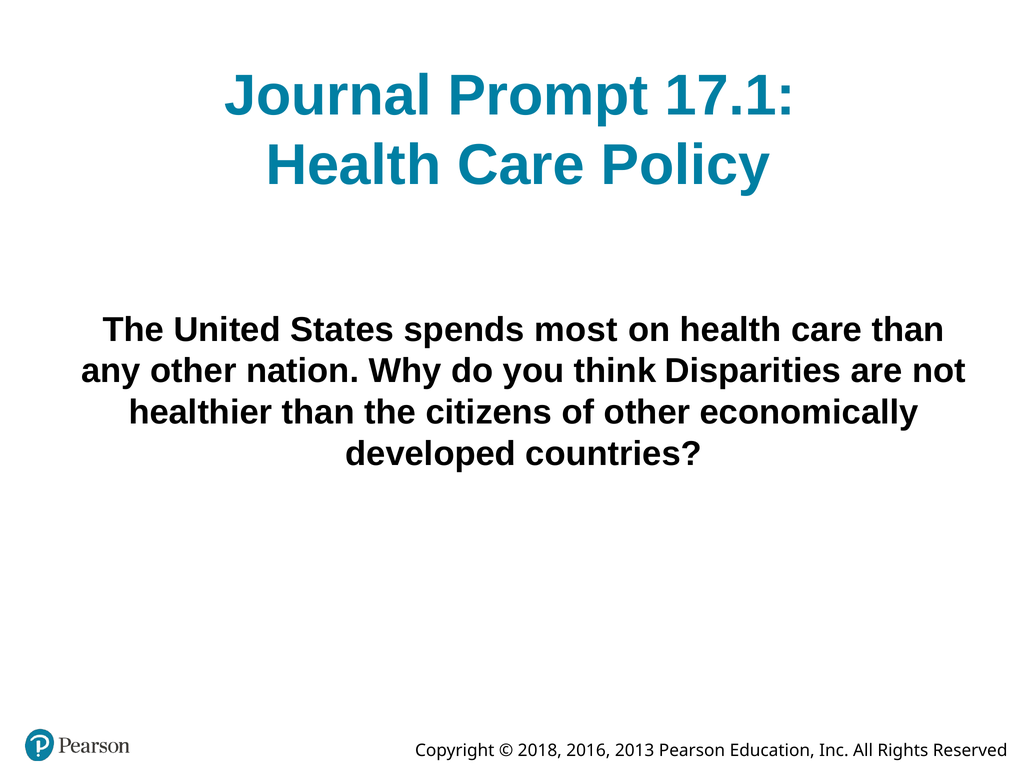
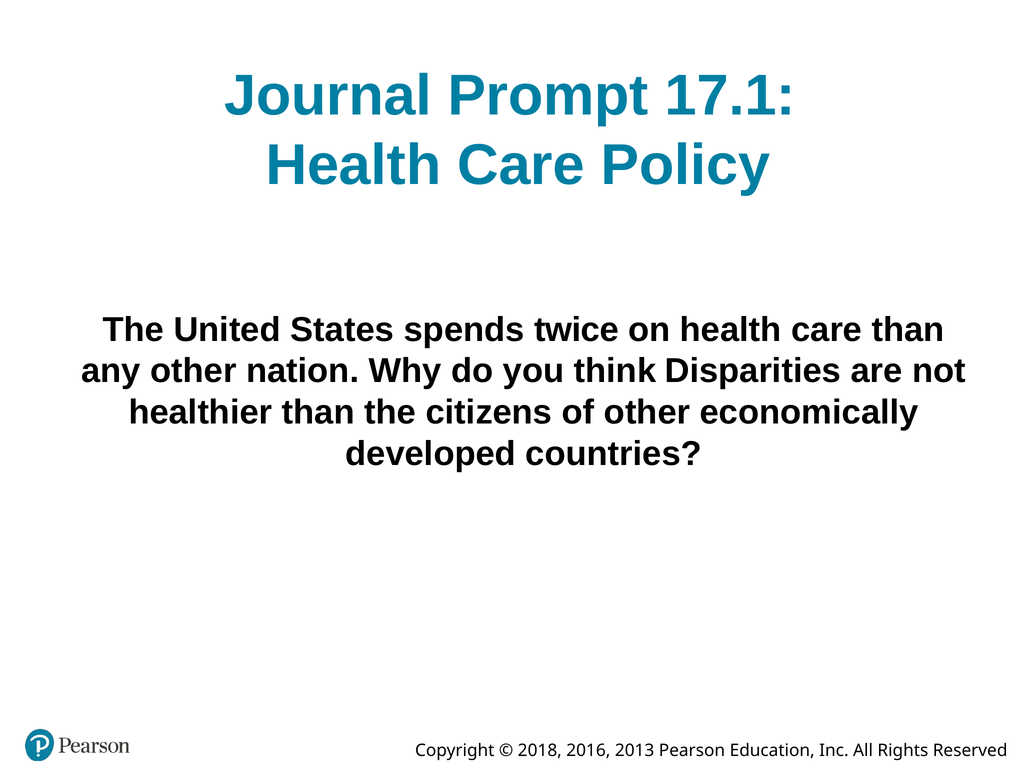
most: most -> twice
